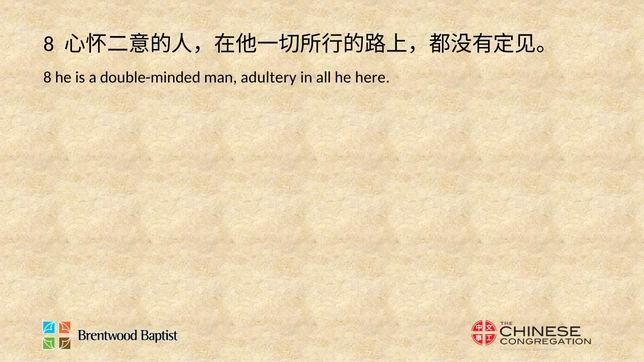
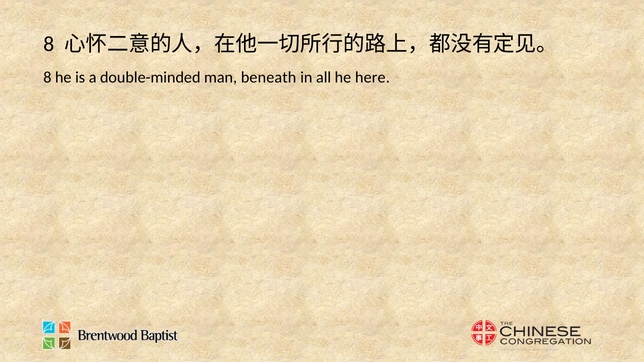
adultery: adultery -> beneath
